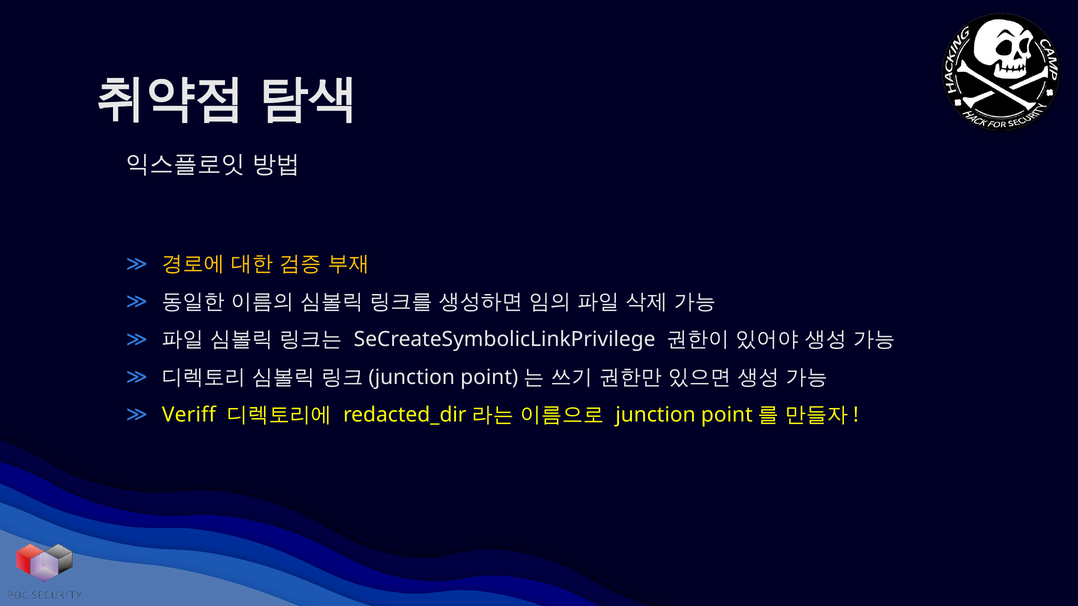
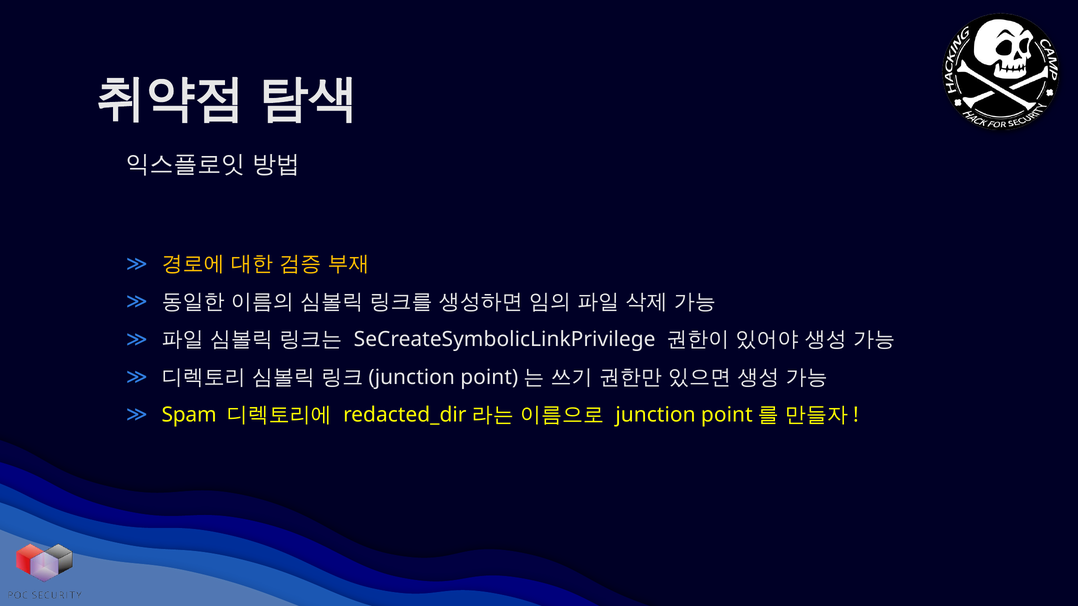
Veriff: Veriff -> Spam
